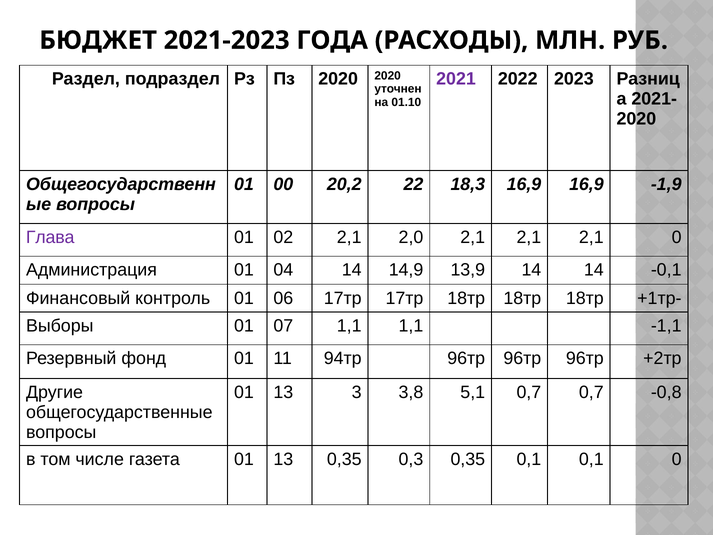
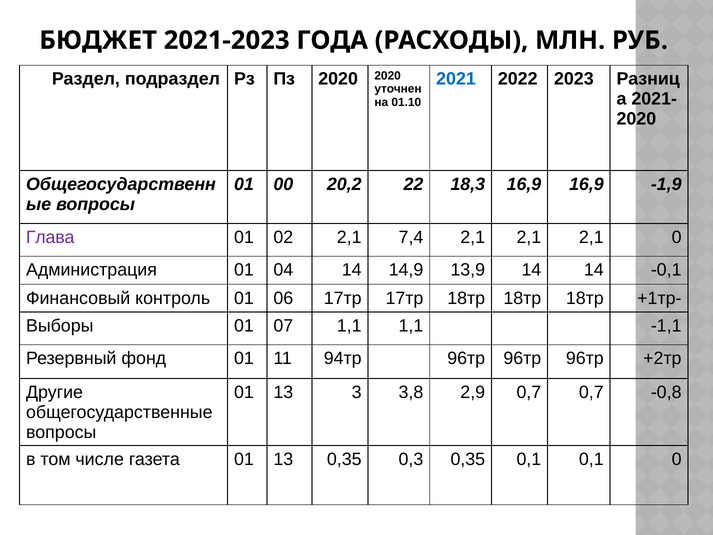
2021 colour: purple -> blue
2,0: 2,0 -> 7,4
5,1: 5,1 -> 2,9
